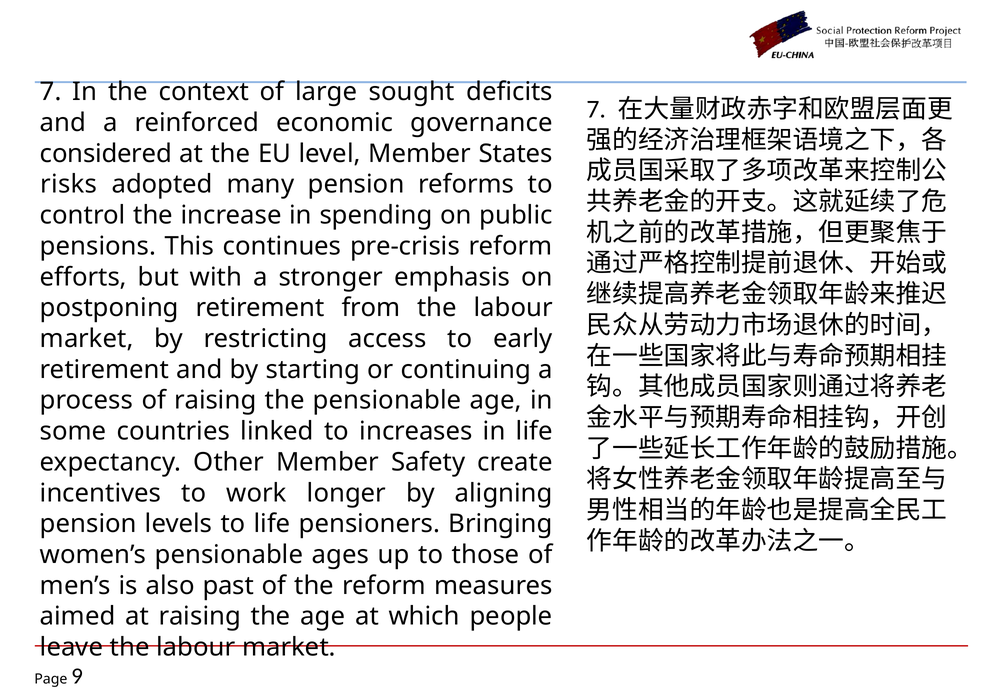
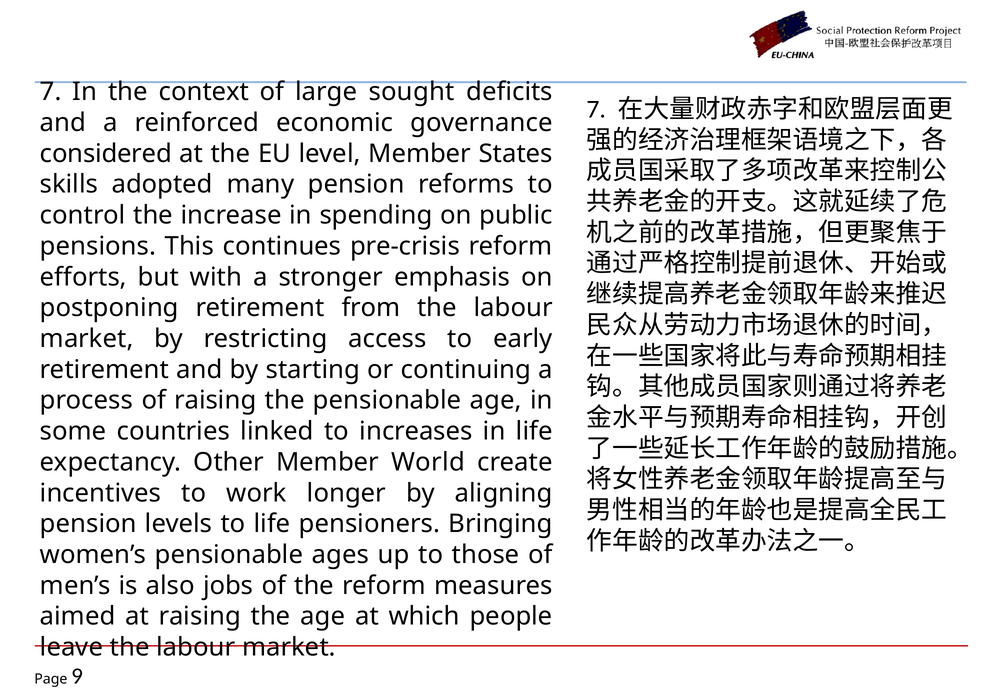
risks: risks -> skills
Safety: Safety -> World
past: past -> jobs
